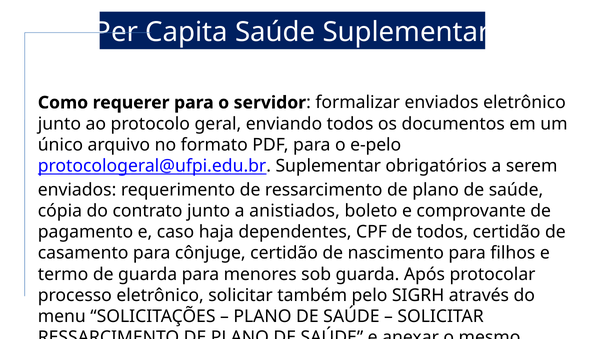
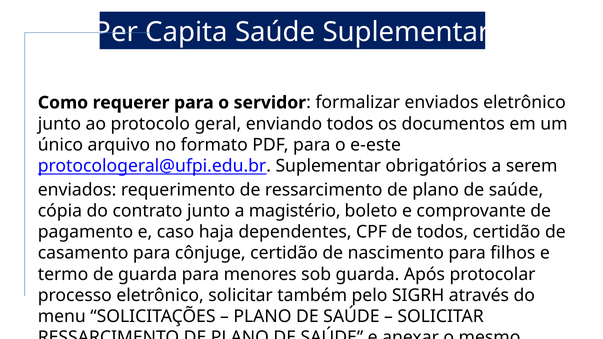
e-pelo: e-pelo -> e-este
anistiados: anistiados -> magistério
